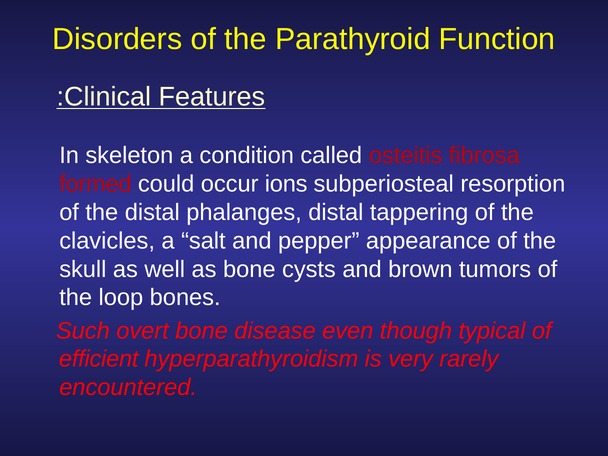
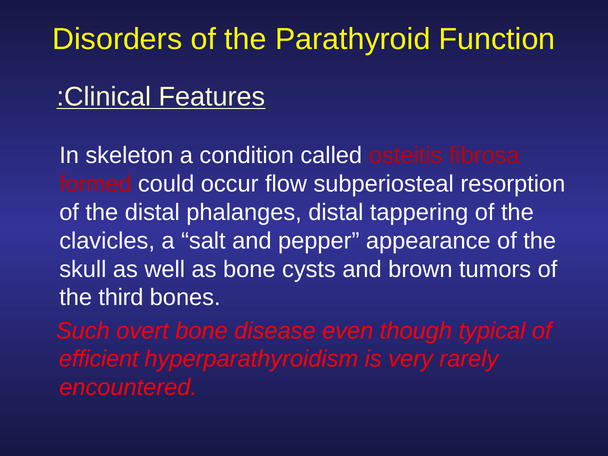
ions: ions -> flow
loop: loop -> third
